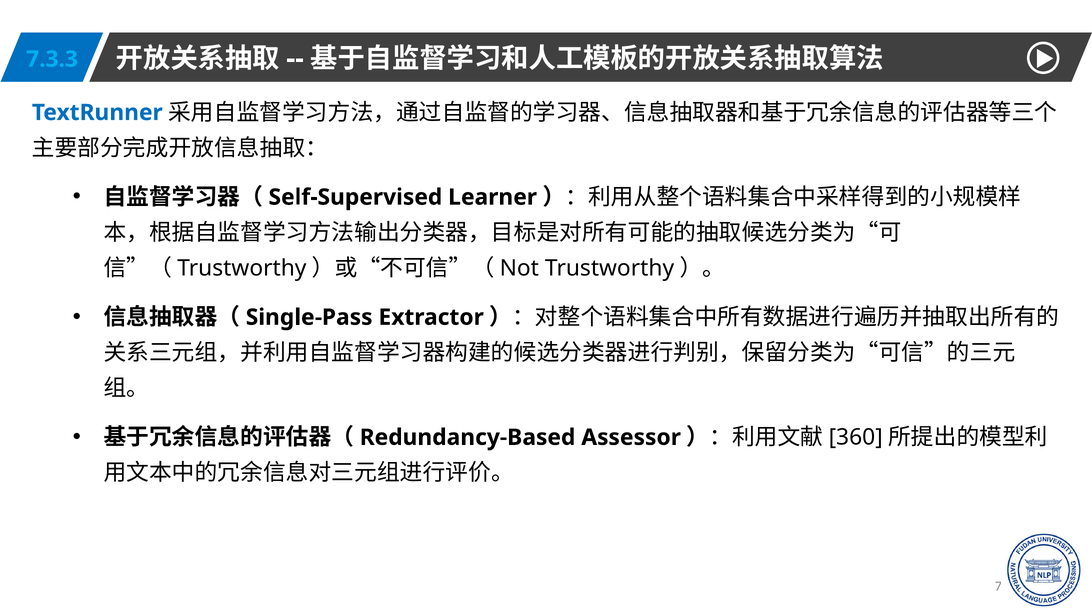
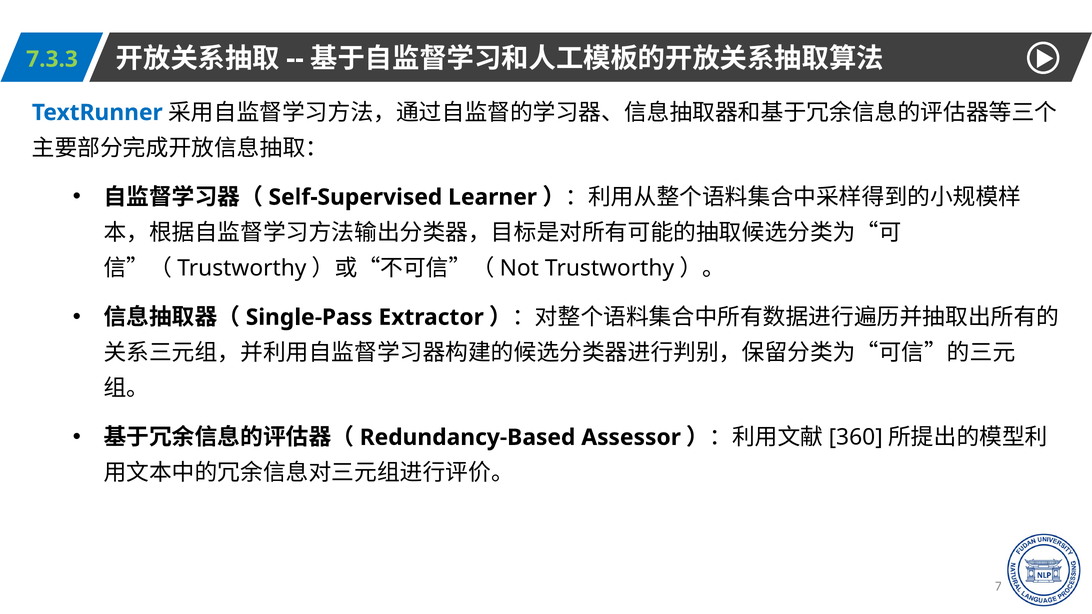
7.3.3 colour: light blue -> light green
